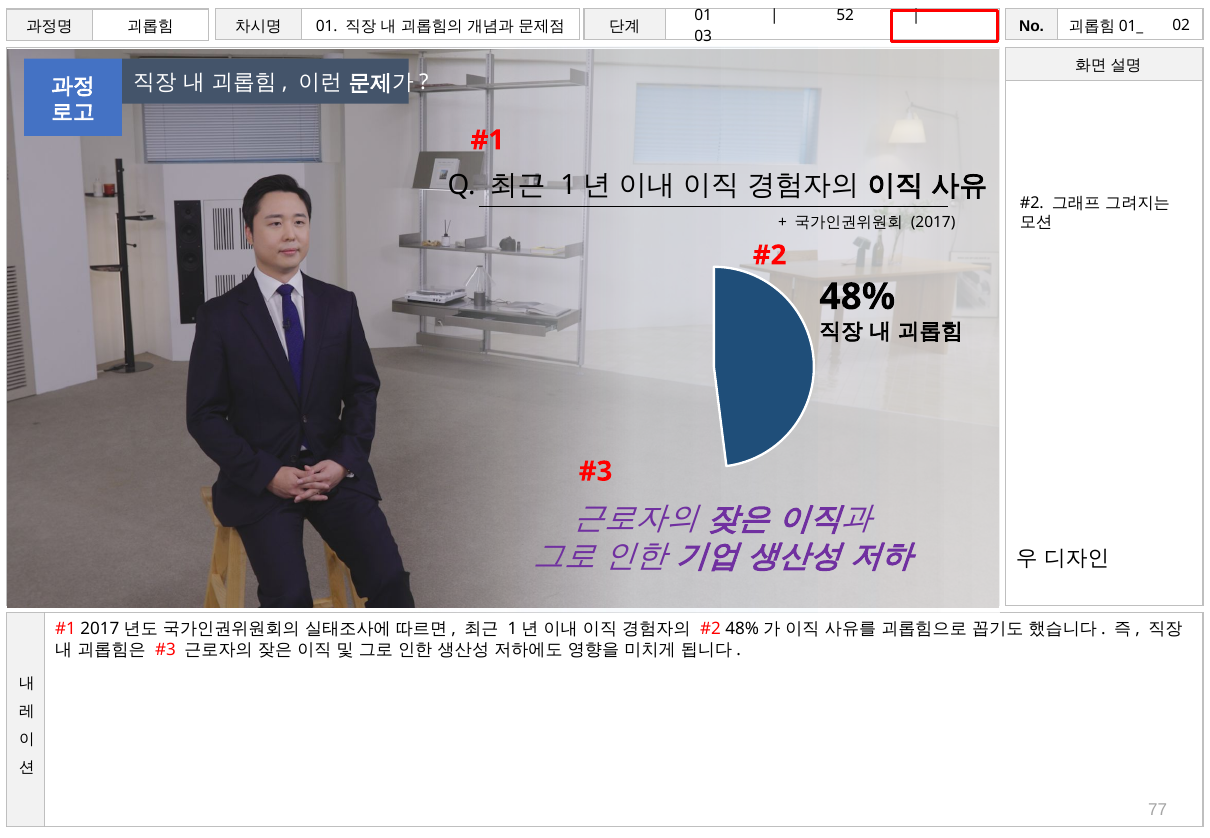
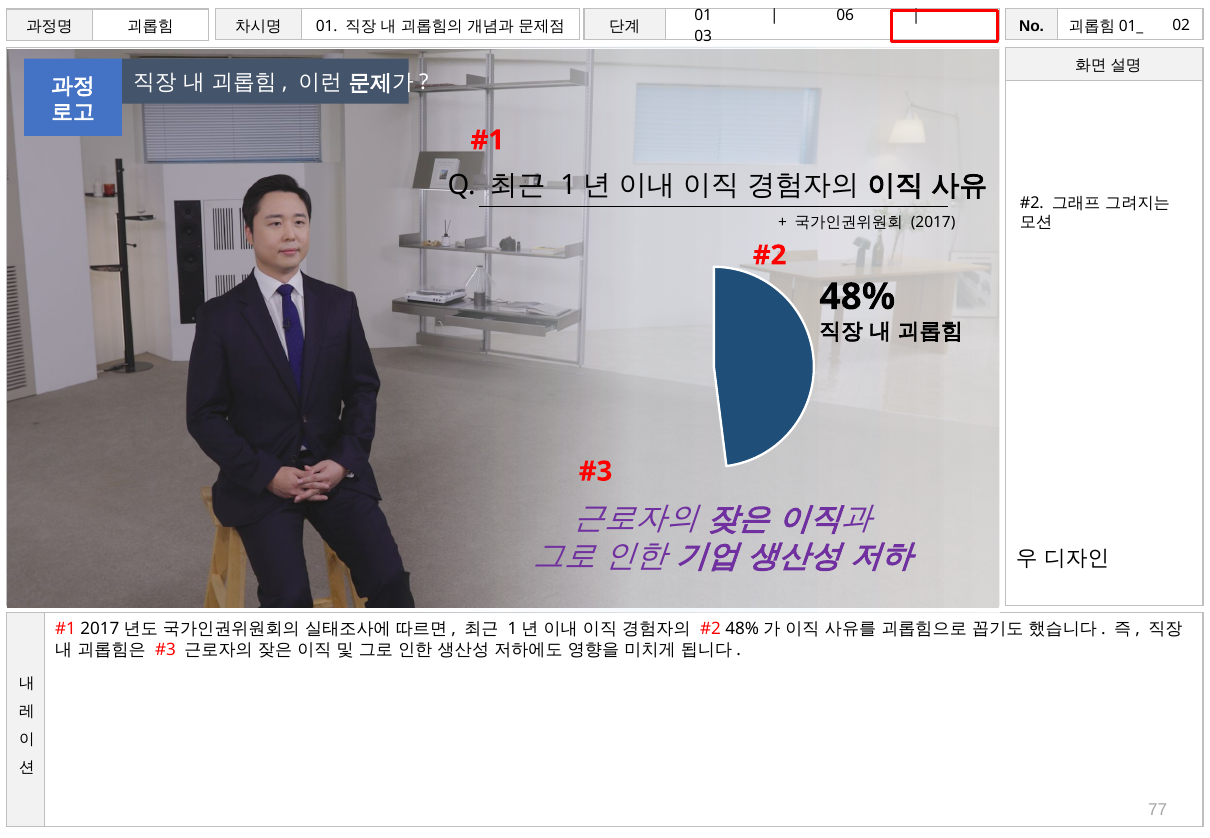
52: 52 -> 06
